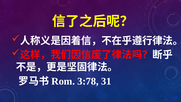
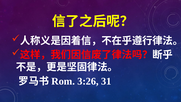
3:78: 3:78 -> 3:26
